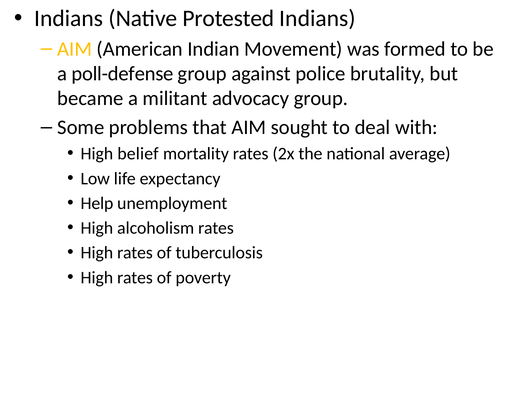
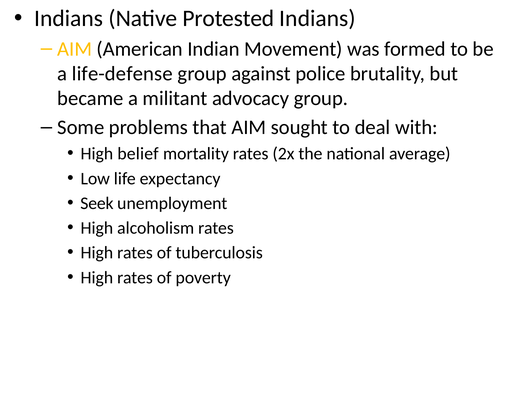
poll-defense: poll-defense -> life-defense
Help: Help -> Seek
